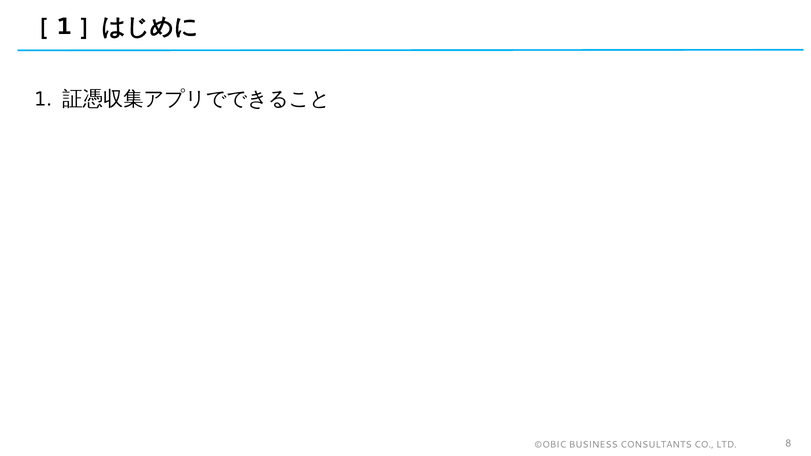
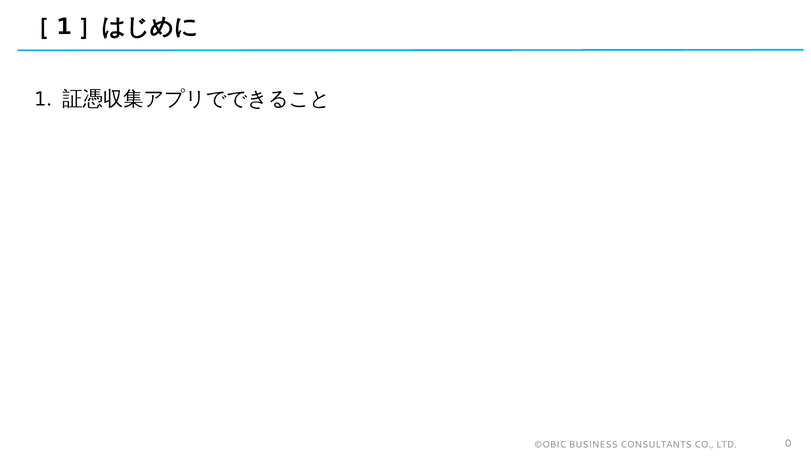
8: 8 -> 0
